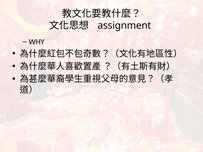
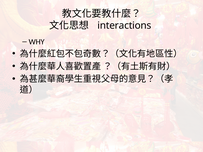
assignment: assignment -> interactions
